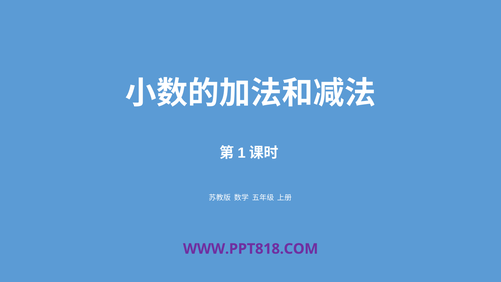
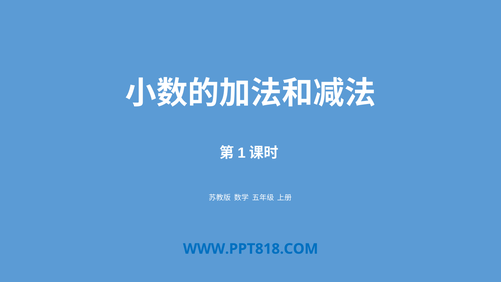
WWW.PPT818.COM colour: purple -> blue
